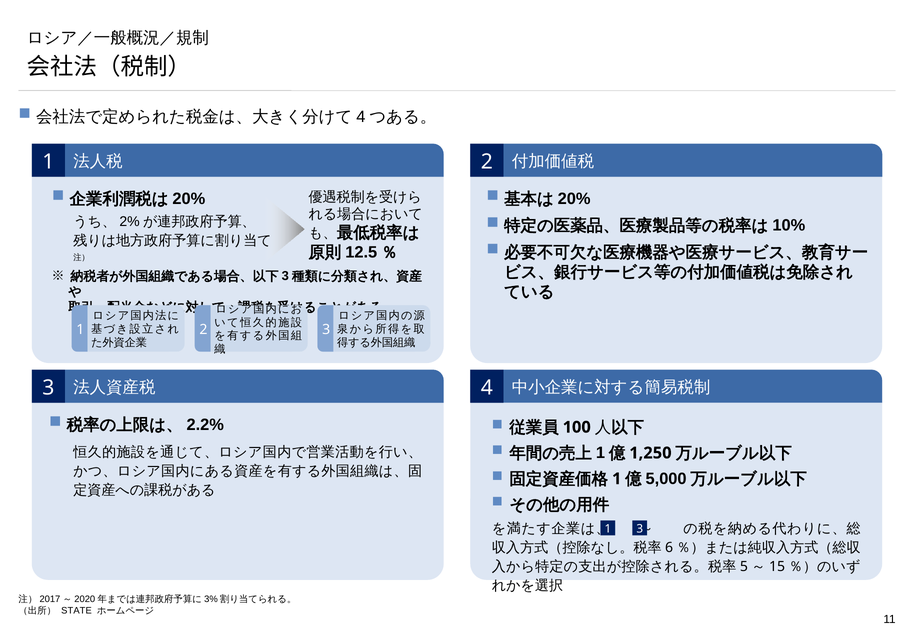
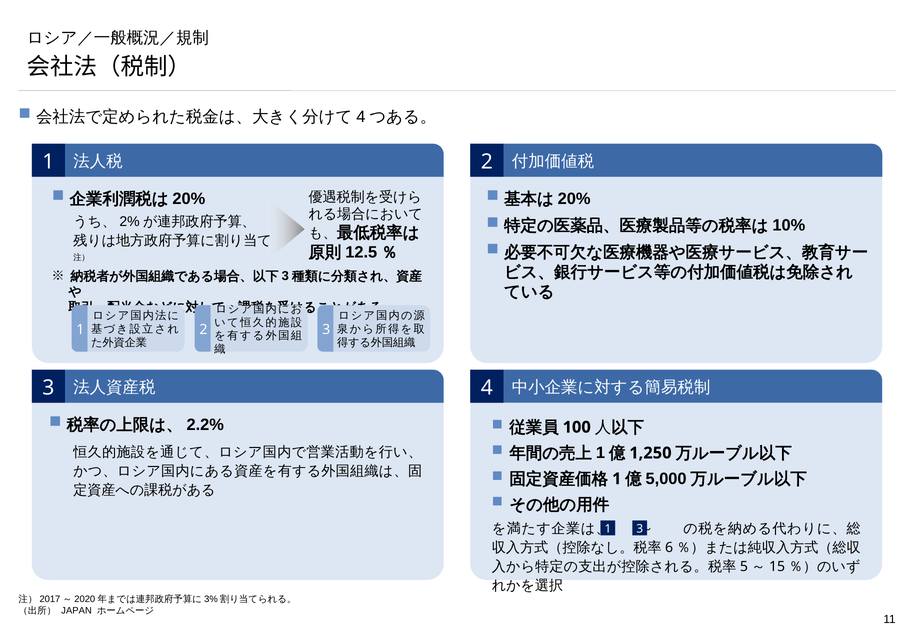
STATE: STATE -> JAPAN
